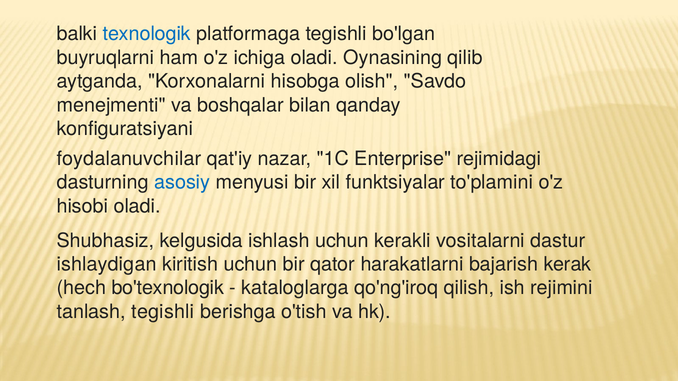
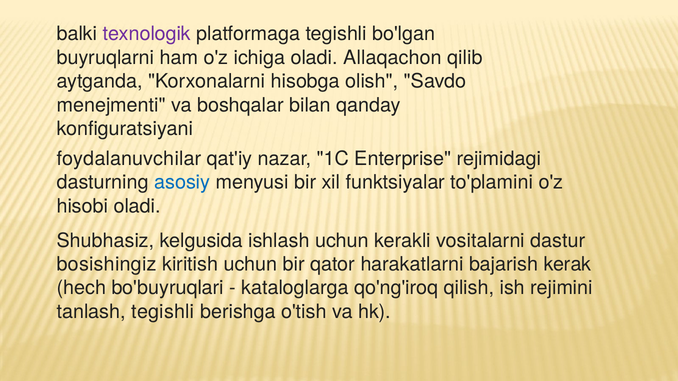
texnologik colour: blue -> purple
Oynasining: Oynasining -> Allaqachon
ishlaydigan: ishlaydigan -> bosishingiz
bo'texnologik: bo'texnologik -> bo'buyruqlari
